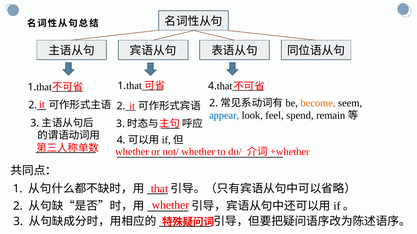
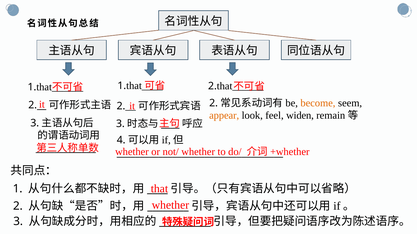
4 at (212, 86): 4 -> 2
appear colour: blue -> orange
spend: spend -> widen
